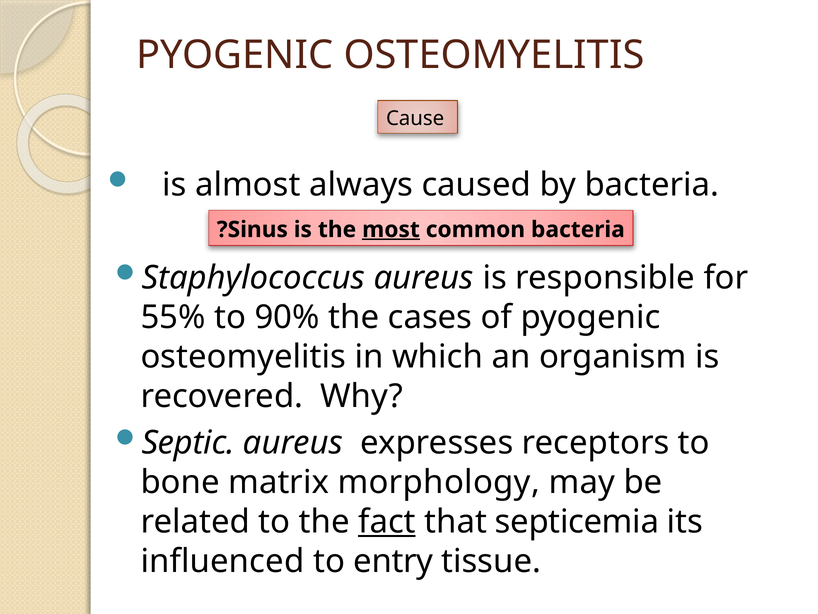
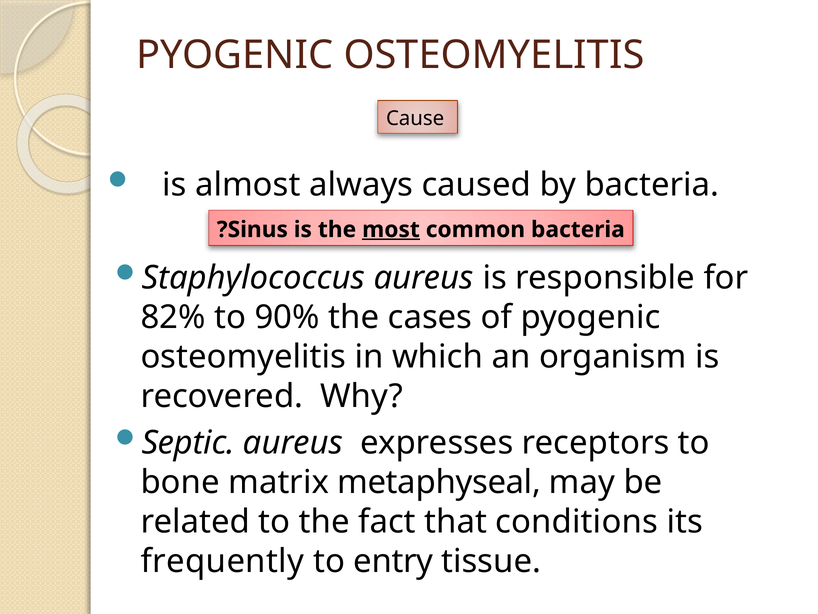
55%: 55% -> 82%
morphology: morphology -> metaphyseal
fact underline: present -> none
septicemia: septicemia -> conditions
influenced: influenced -> frequently
